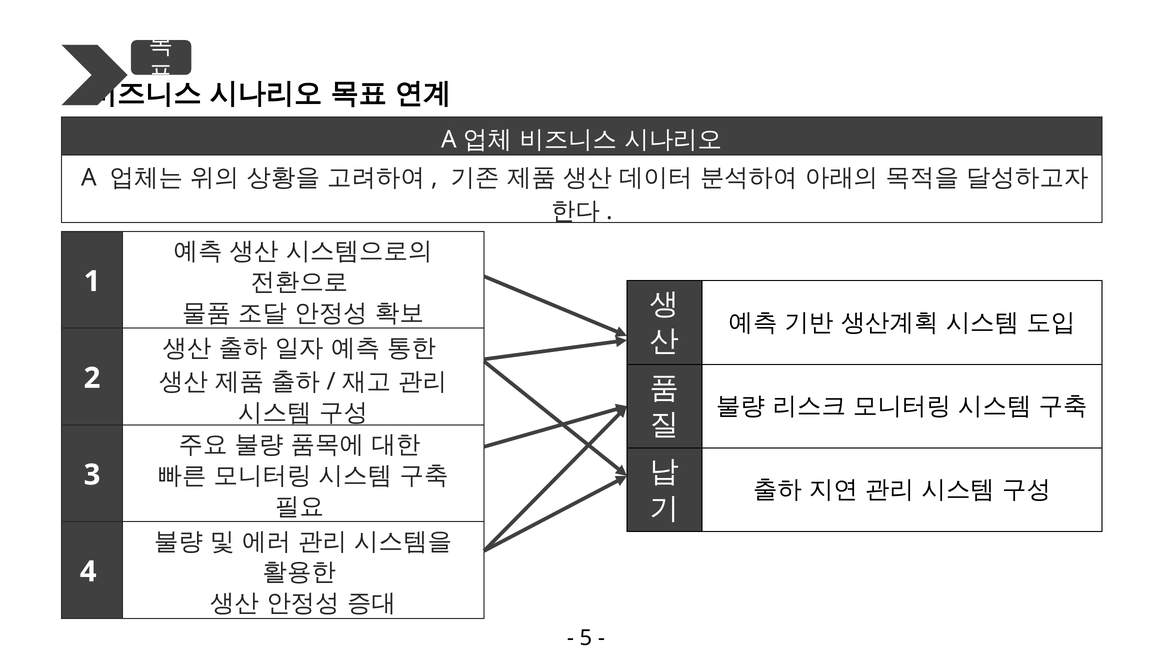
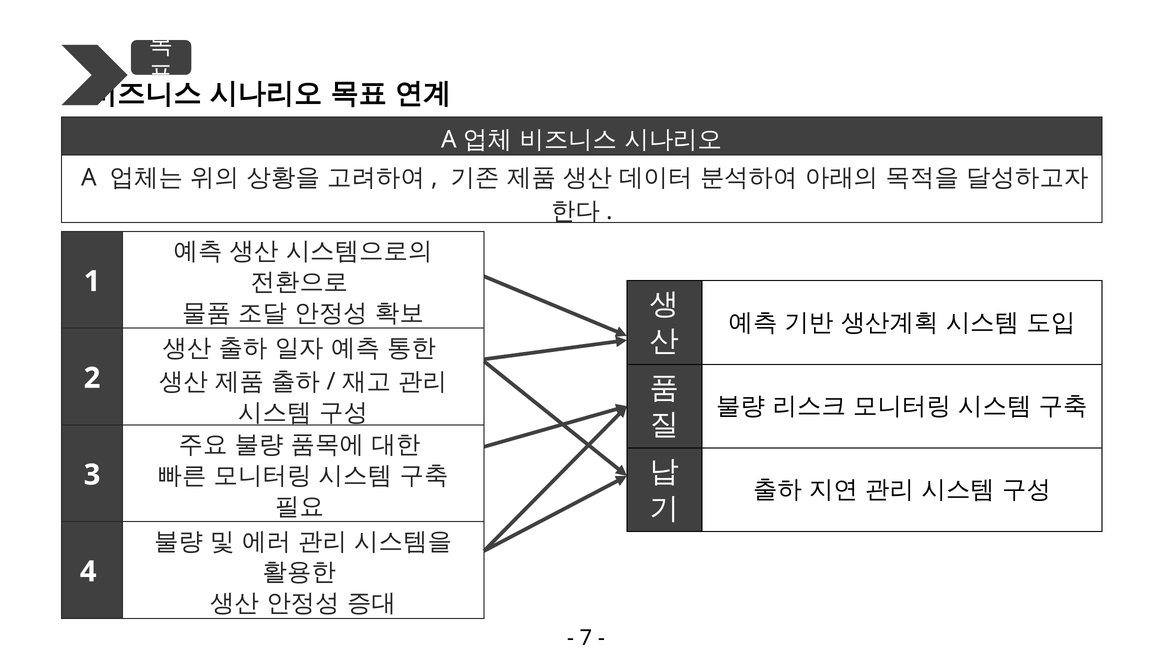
5: 5 -> 7
